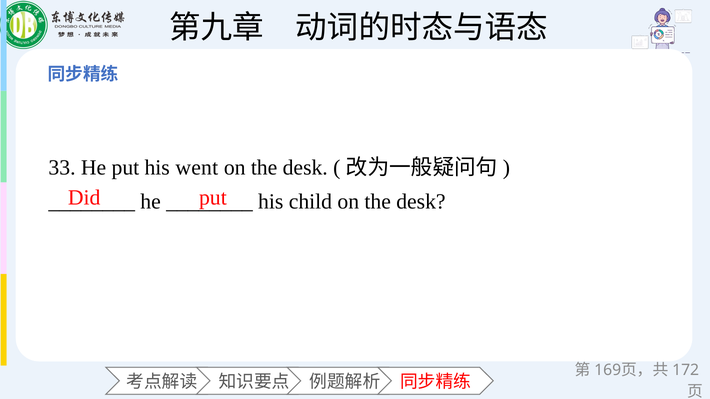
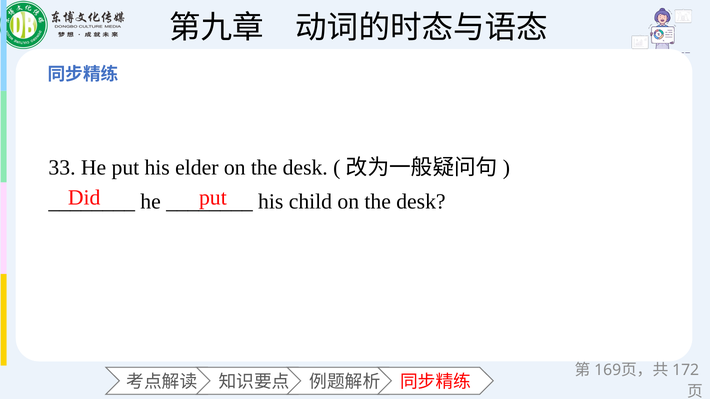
went: went -> elder
